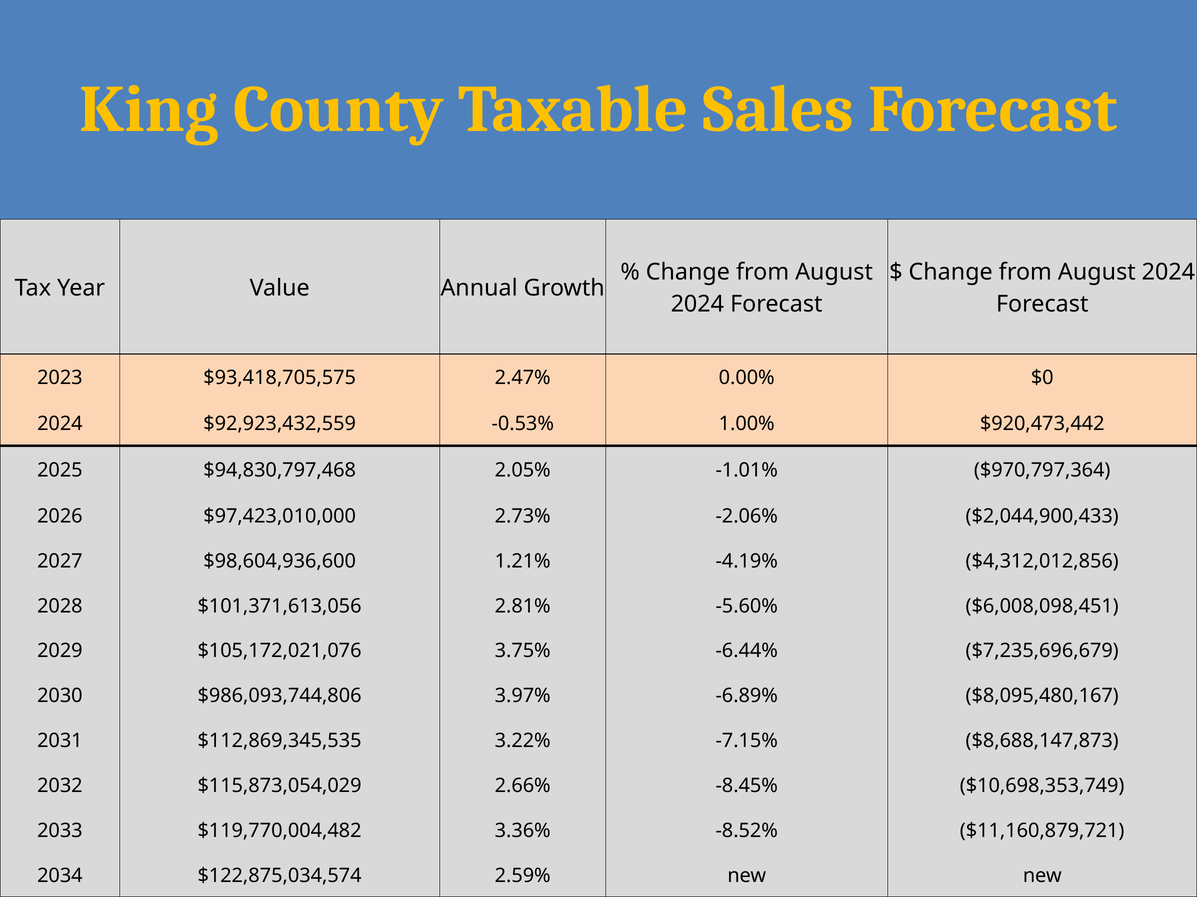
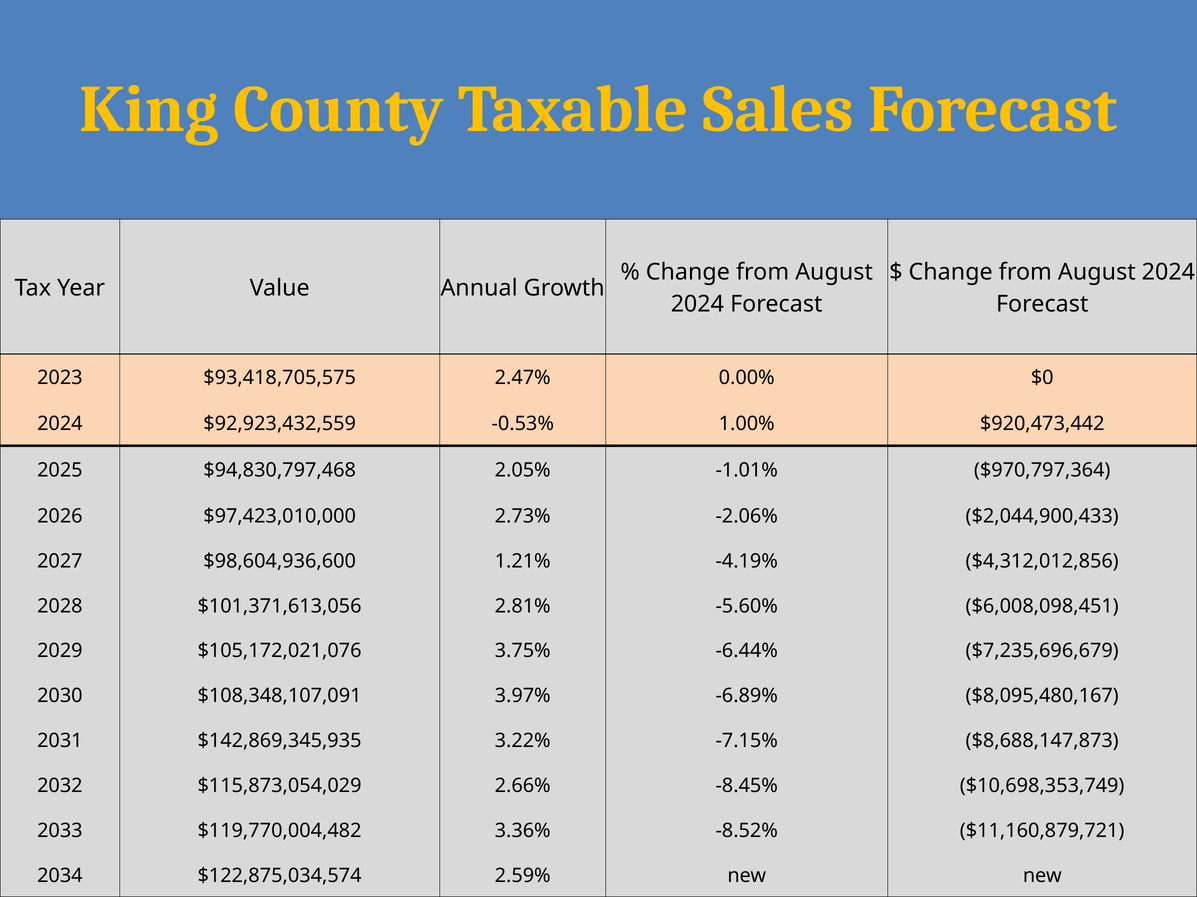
$986,093,744,806: $986,093,744,806 -> $108,348,107,091
$112,869,345,535: $112,869,345,535 -> $142,869,345,935
